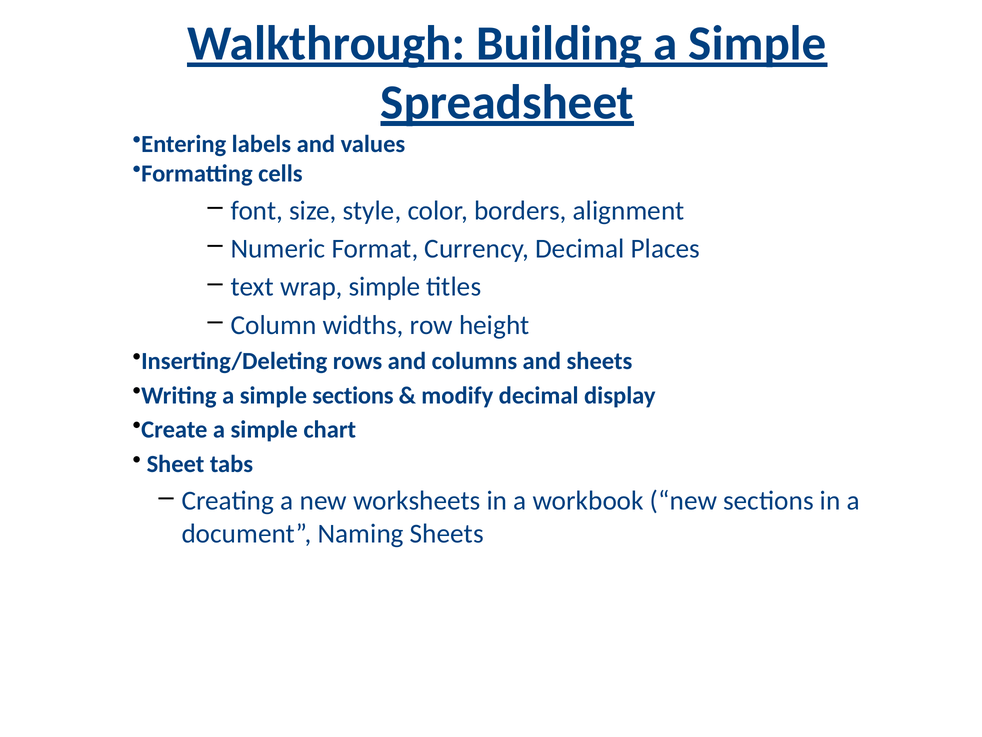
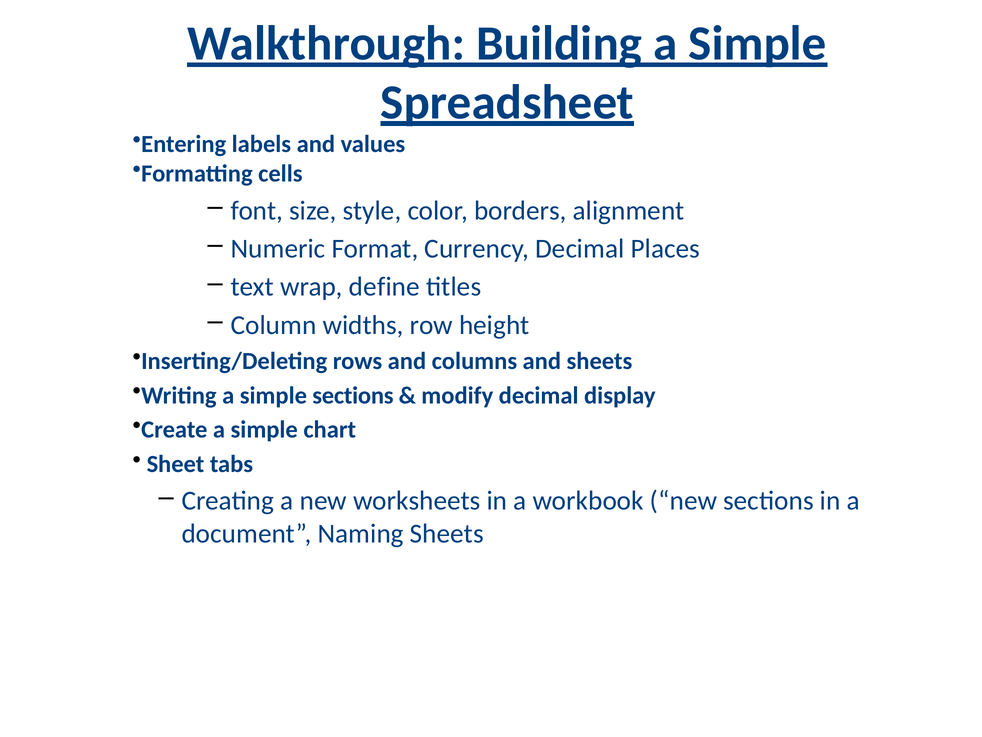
wrap simple: simple -> define
